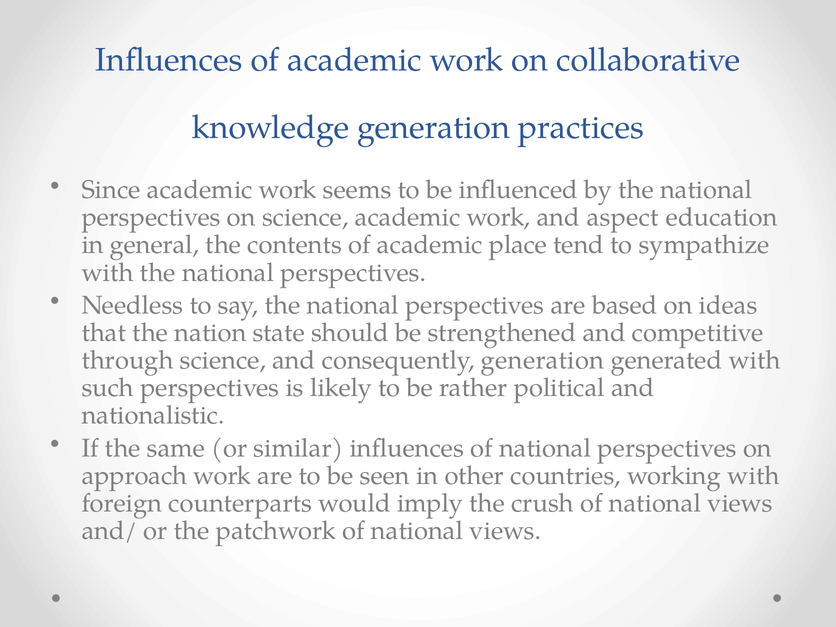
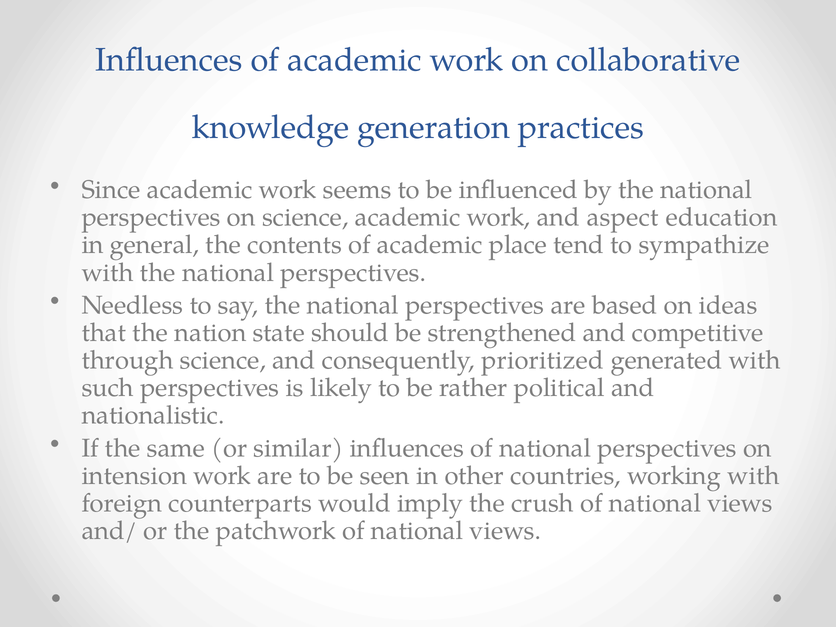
consequently generation: generation -> prioritized
approach: approach -> intension
